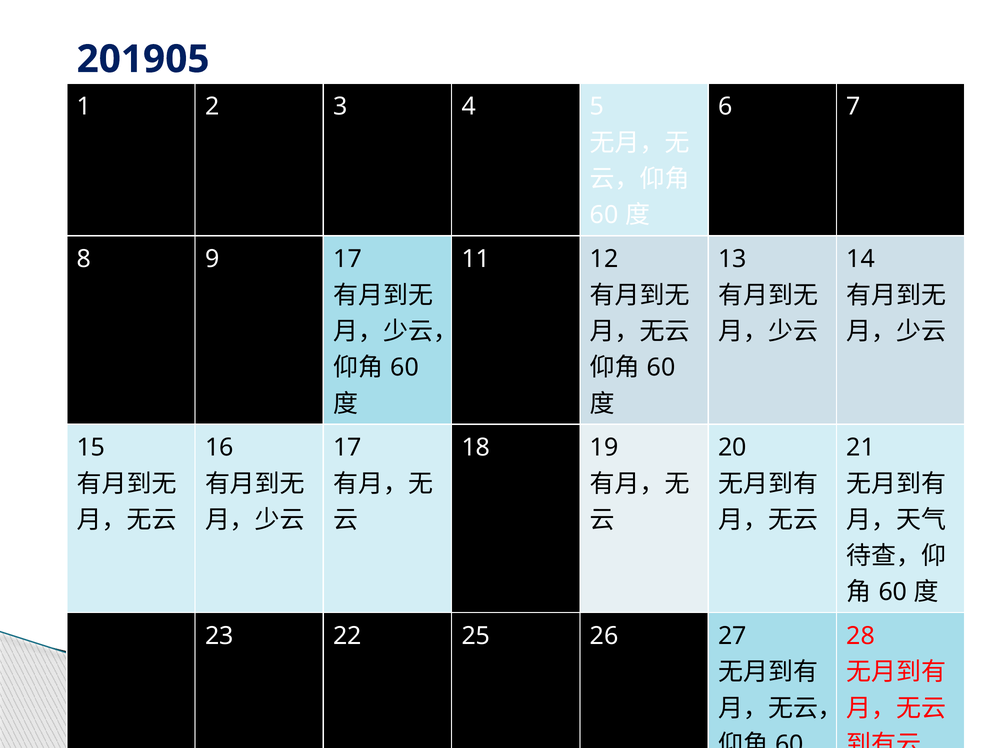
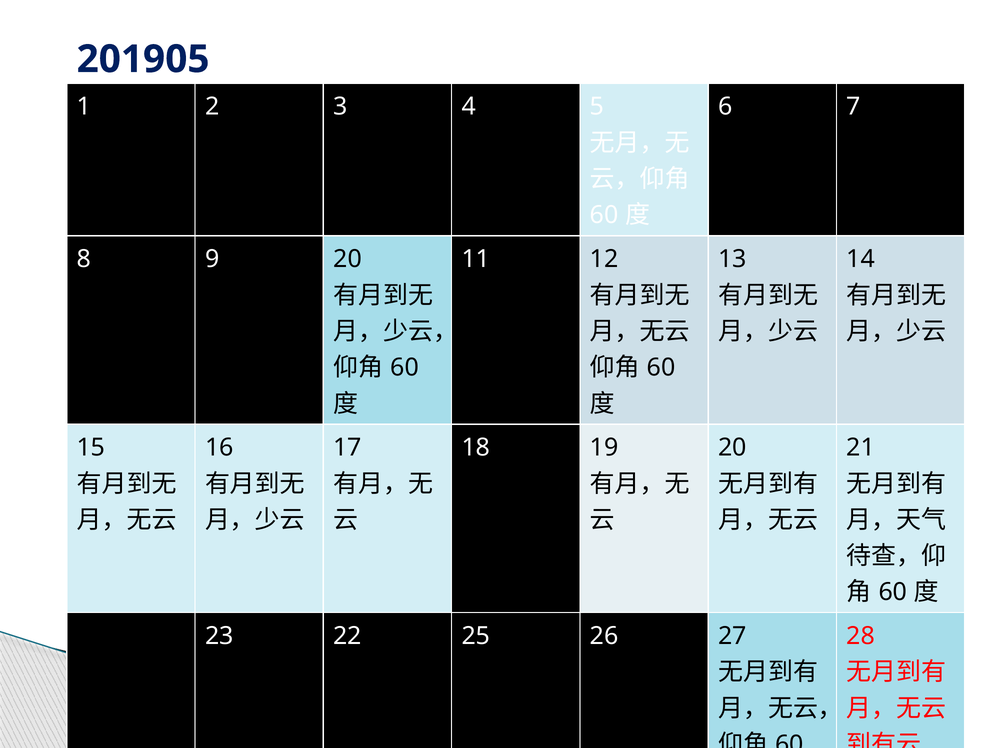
9 17: 17 -> 20
